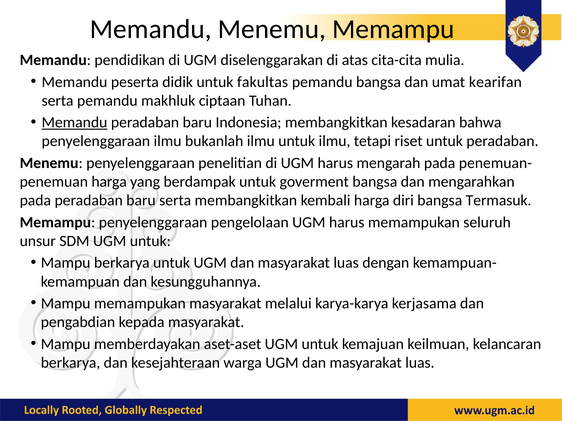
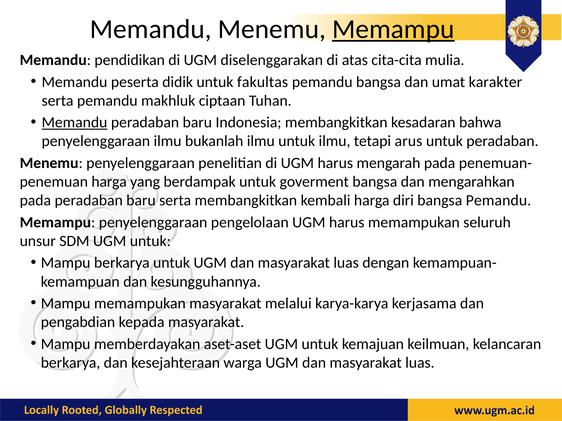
Memampu at (393, 29) underline: none -> present
kearifan: kearifan -> karakter
riset: riset -> arus
bangsa Termasuk: Termasuk -> Pemandu
